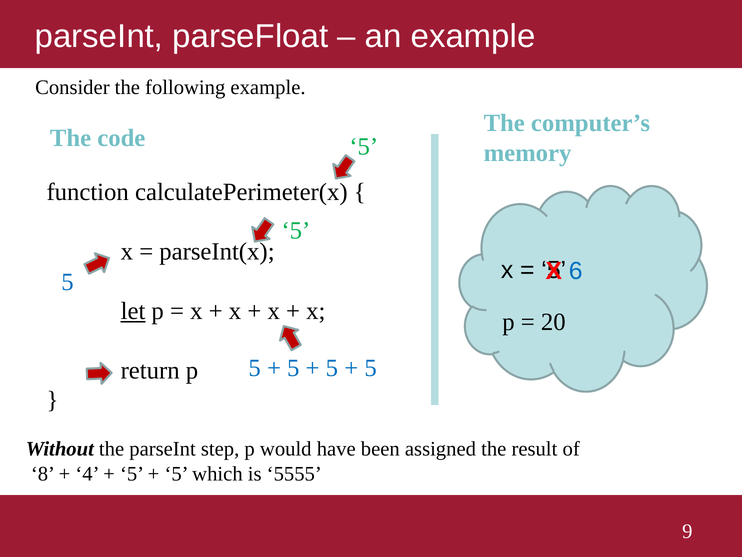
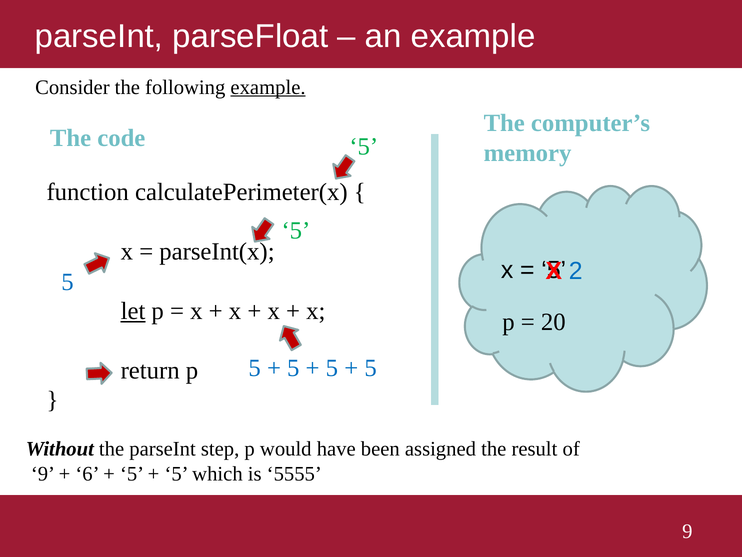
example at (268, 87) underline: none -> present
6: 6 -> 2
8 at (43, 473): 8 -> 9
4: 4 -> 6
